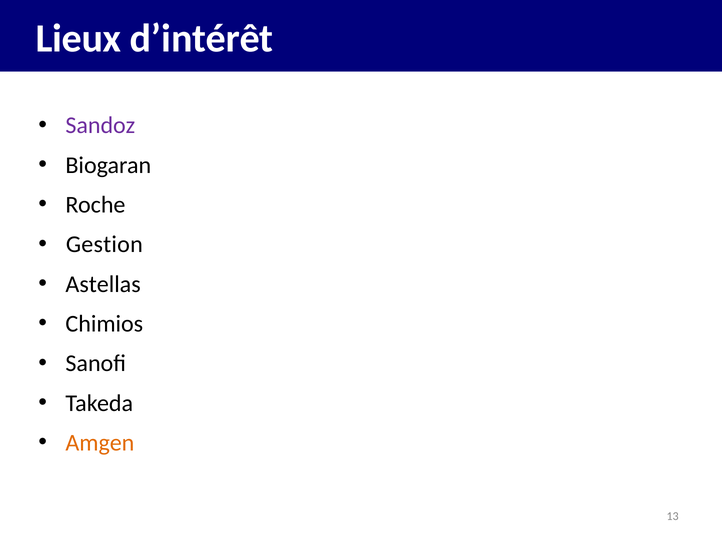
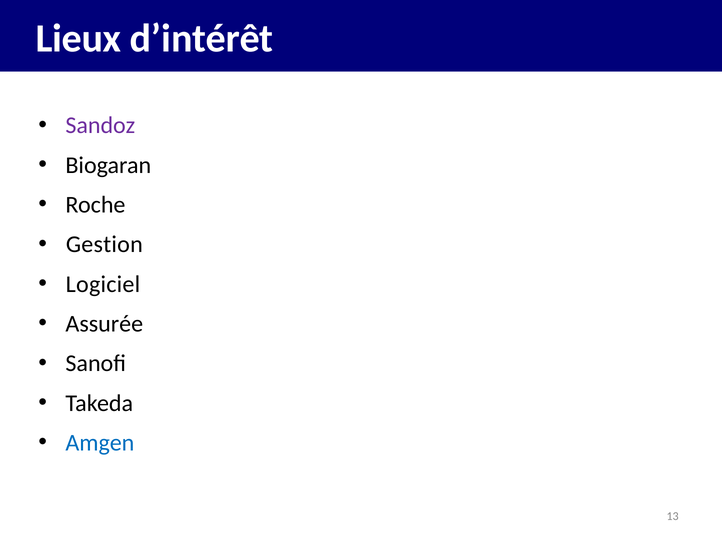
Astellas: Astellas -> Logiciel
Chimios: Chimios -> Assurée
Amgen colour: orange -> blue
